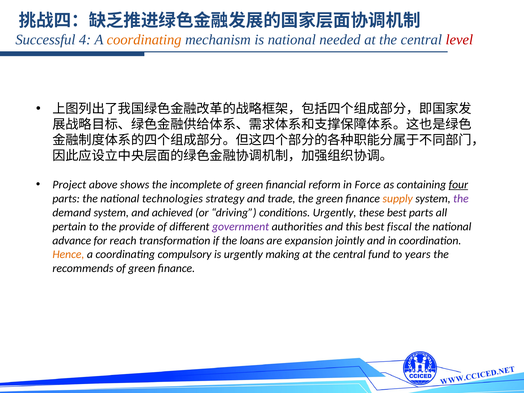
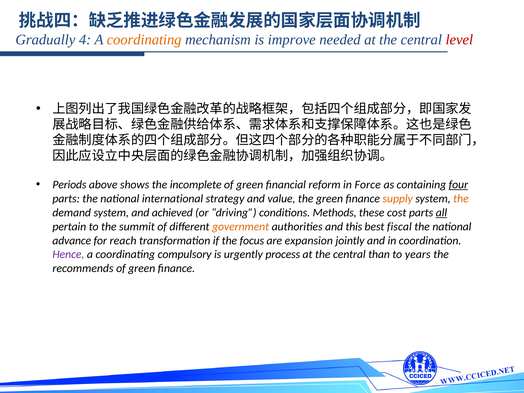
Successful: Successful -> Gradually
is national: national -> improve
Project: Project -> Periods
technologies: technologies -> international
trade: trade -> value
the at (461, 199) colour: purple -> orange
conditions Urgently: Urgently -> Methods
these best: best -> cost
all underline: none -> present
provide: provide -> summit
government colour: purple -> orange
loans: loans -> focus
Hence colour: orange -> purple
making: making -> process
fund: fund -> than
